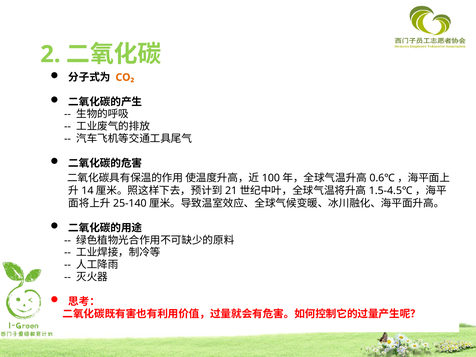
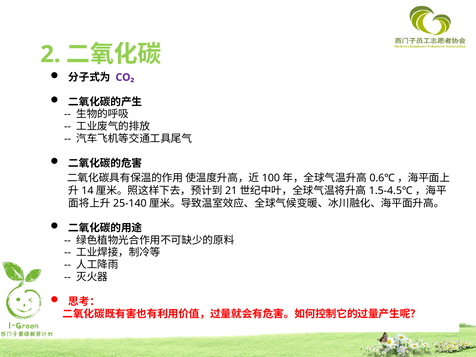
CO₂ colour: orange -> purple
